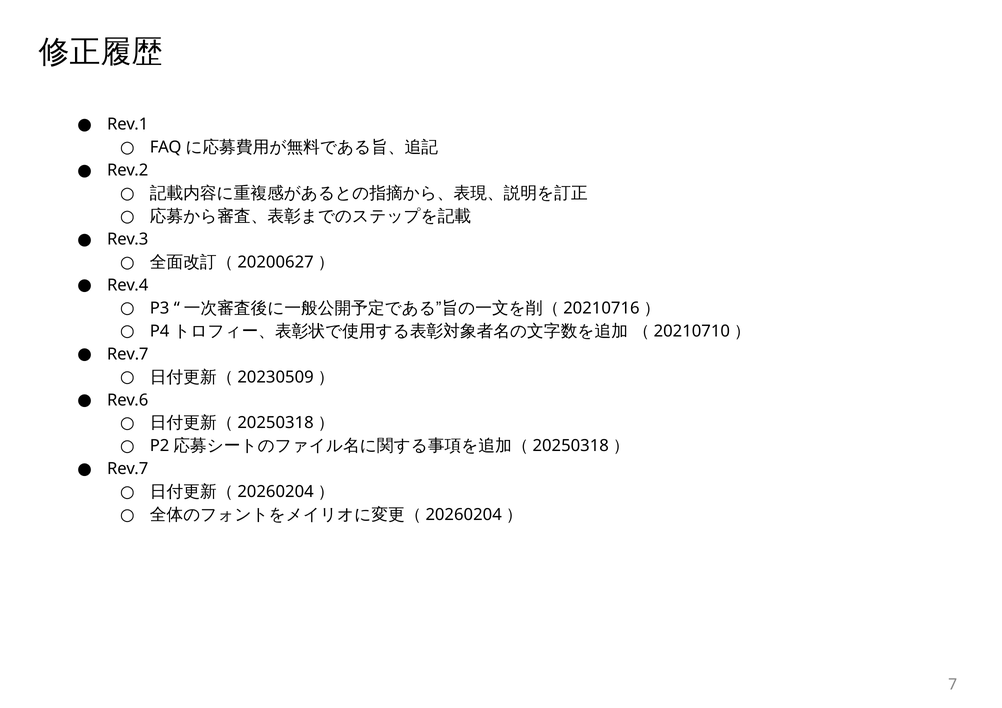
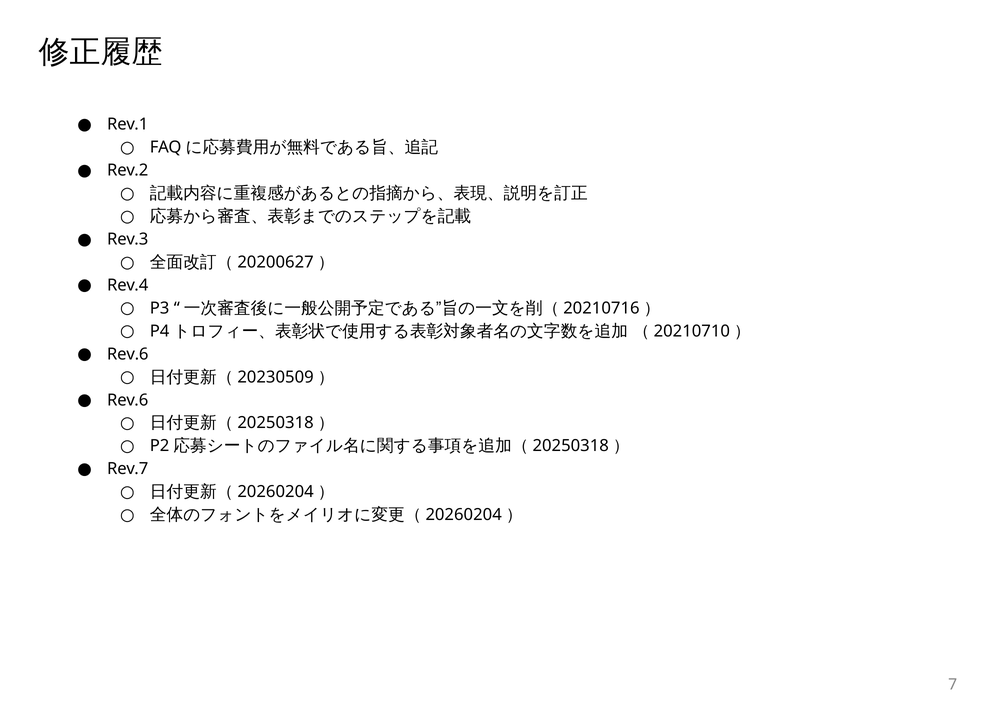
Rev.7 at (128, 354): Rev.7 -> Rev.6
